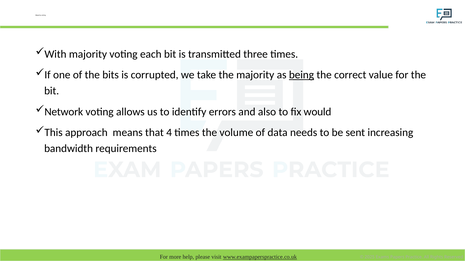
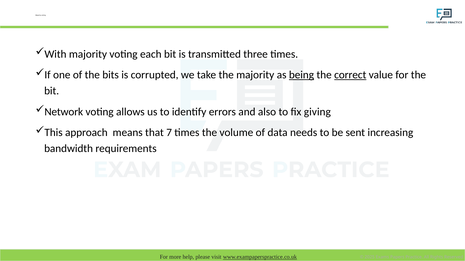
correct underline: none -> present
would: would -> giving
4: 4 -> 7
